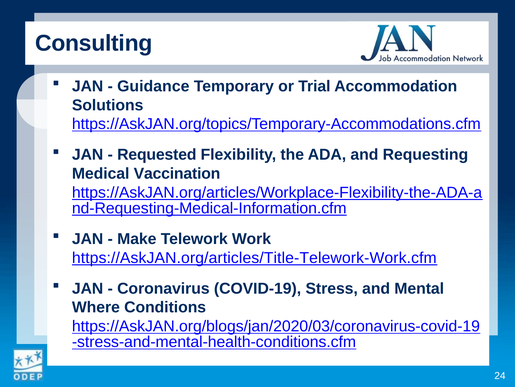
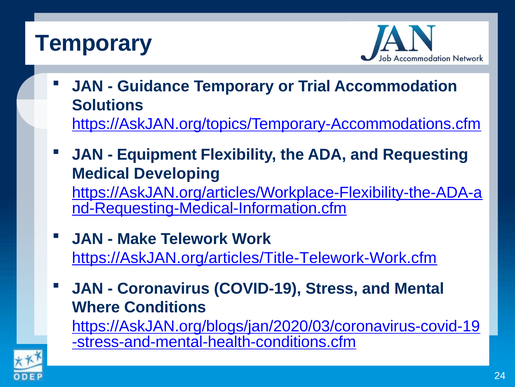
Consulting at (94, 43): Consulting -> Temporary
Requested: Requested -> Equipment
Vaccination: Vaccination -> Developing
